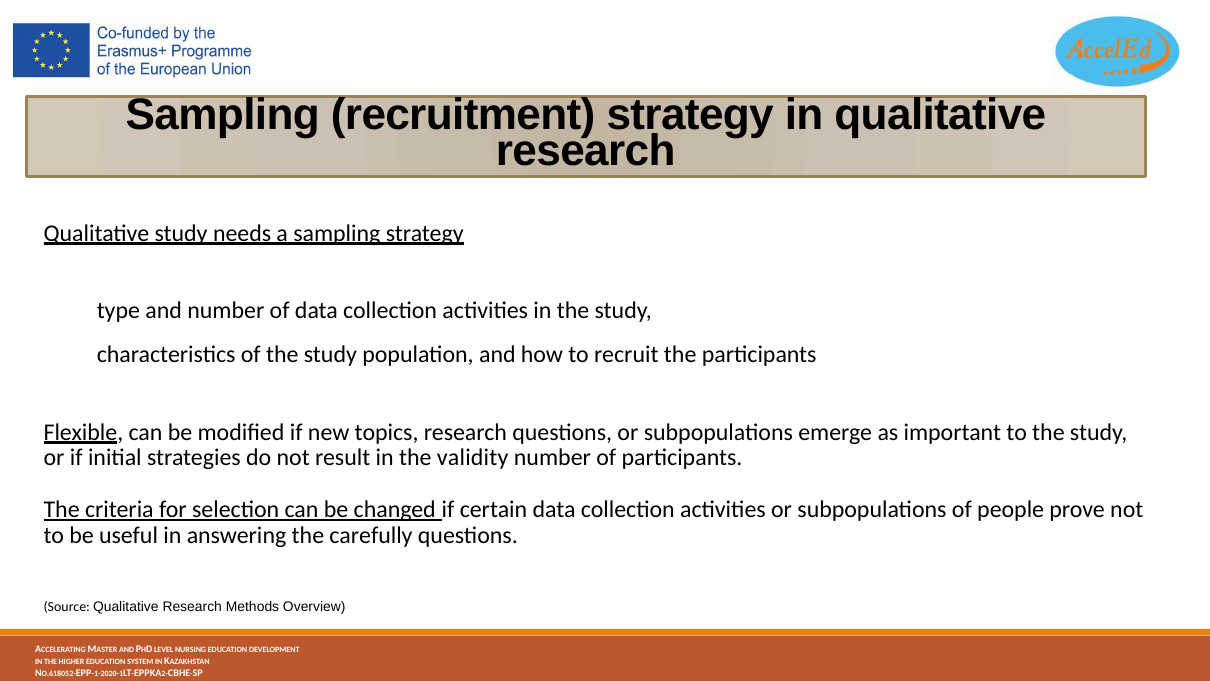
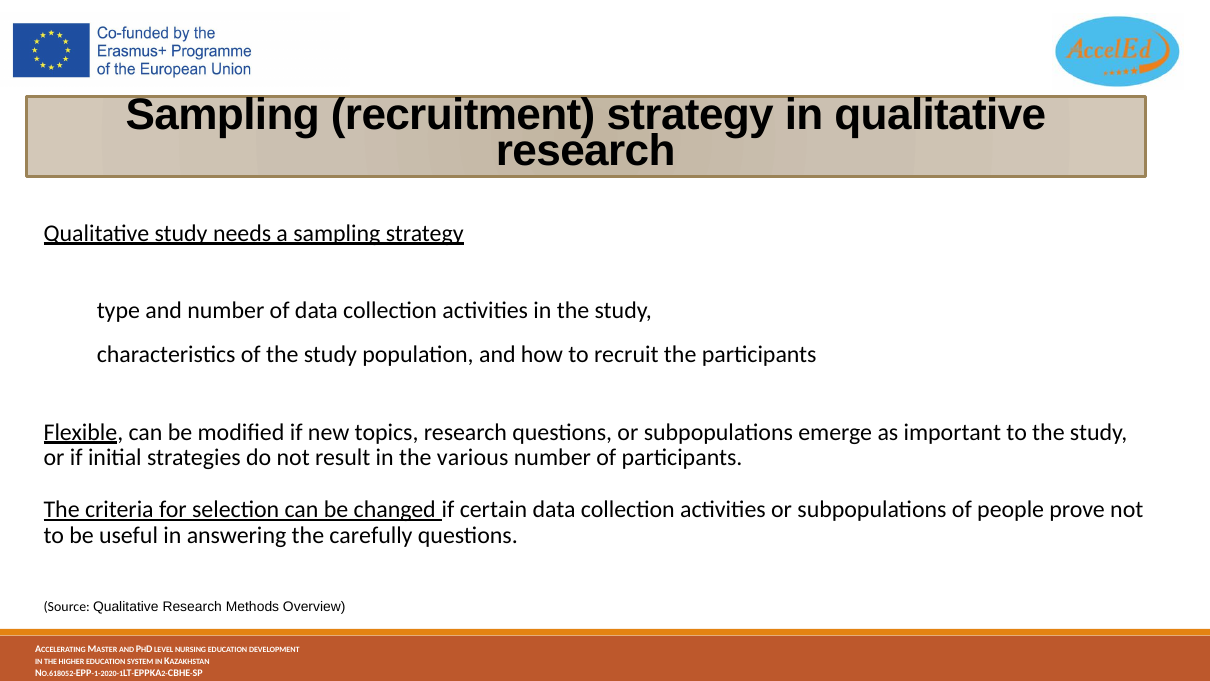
validity: validity -> various
